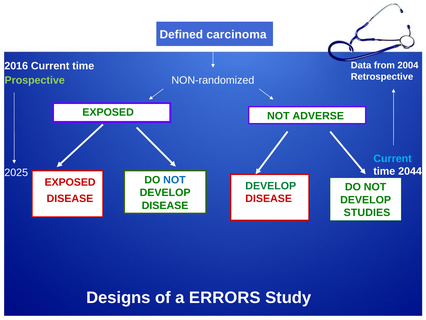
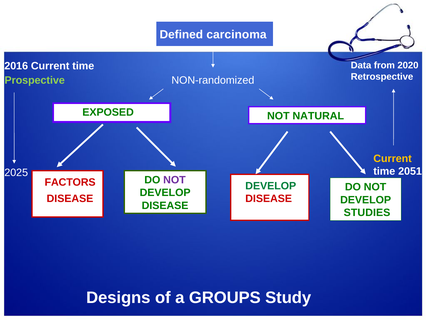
2004: 2004 -> 2020
ADVERSE: ADVERSE -> NATURAL
Current at (393, 158) colour: light blue -> yellow
2044: 2044 -> 2051
NOT at (174, 180) colour: blue -> purple
EXPOSED at (70, 182): EXPOSED -> FACTORS
ERRORS: ERRORS -> GROUPS
